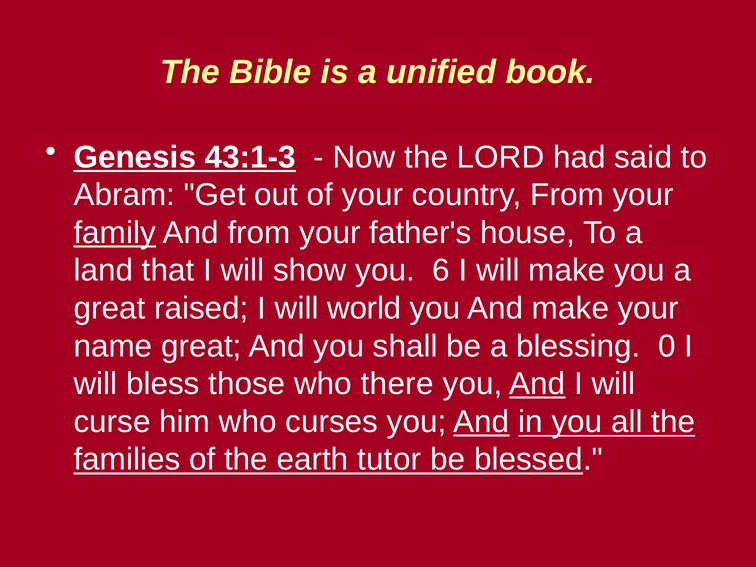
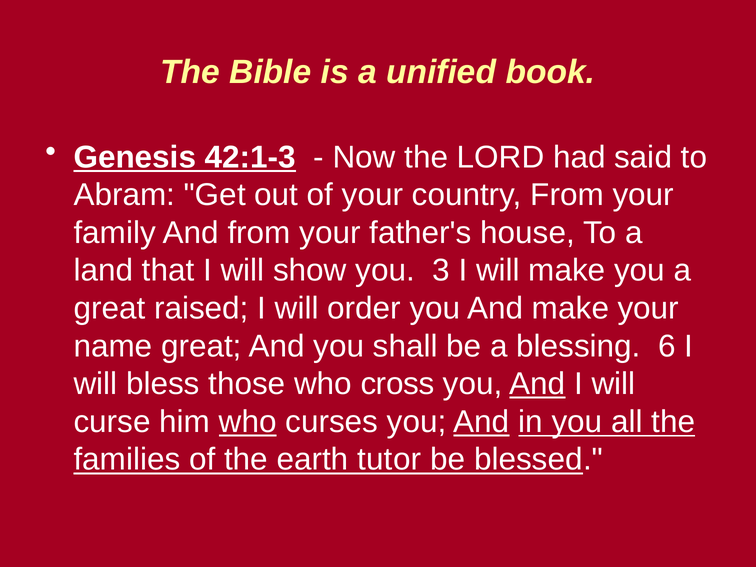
43:1-3: 43:1-3 -> 42:1-3
family underline: present -> none
6: 6 -> 3
world: world -> order
0: 0 -> 6
there: there -> cross
who at (248, 422) underline: none -> present
